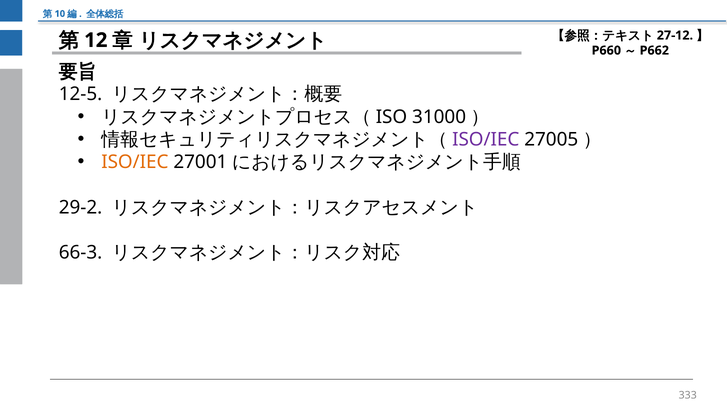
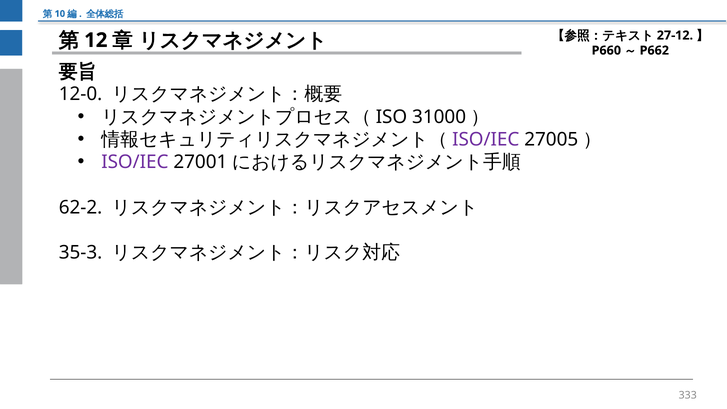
12-5: 12-5 -> 12-0
ISO/IEC at (135, 162) colour: orange -> purple
29-2: 29-2 -> 62-2
66-3: 66-3 -> 35-3
